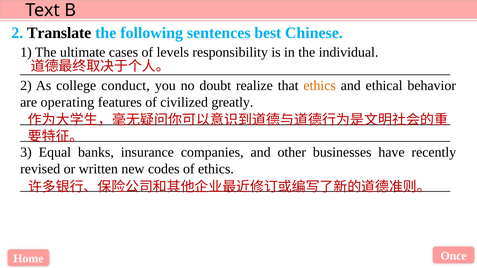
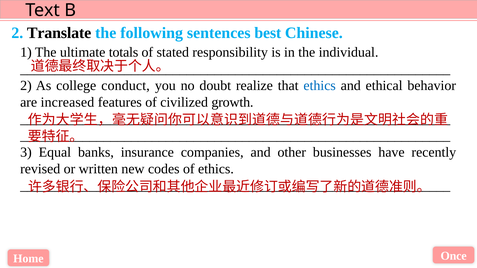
cases: cases -> totals
levels: levels -> stated
ethics at (320, 86) colour: orange -> blue
operating: operating -> increased
greatly: greatly -> growth
